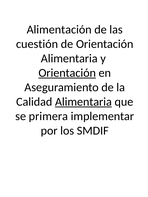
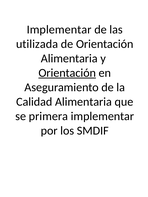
Alimentación at (59, 30): Alimentación -> Implementar
cuestión: cuestión -> utilizada
Alimentaria at (83, 102) underline: present -> none
